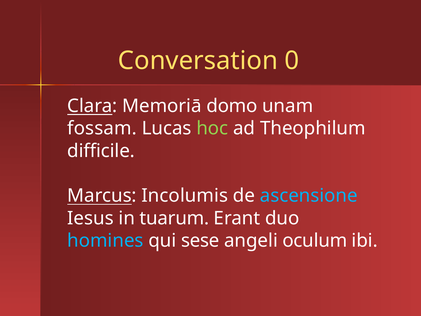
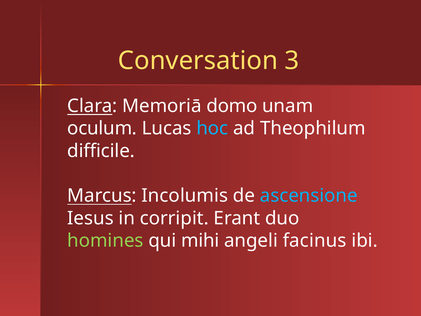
0: 0 -> 3
fossam: fossam -> oculum
hoc colour: light green -> light blue
tuarum: tuarum -> corripit
homines colour: light blue -> light green
sese: sese -> mihi
oculum: oculum -> facinus
